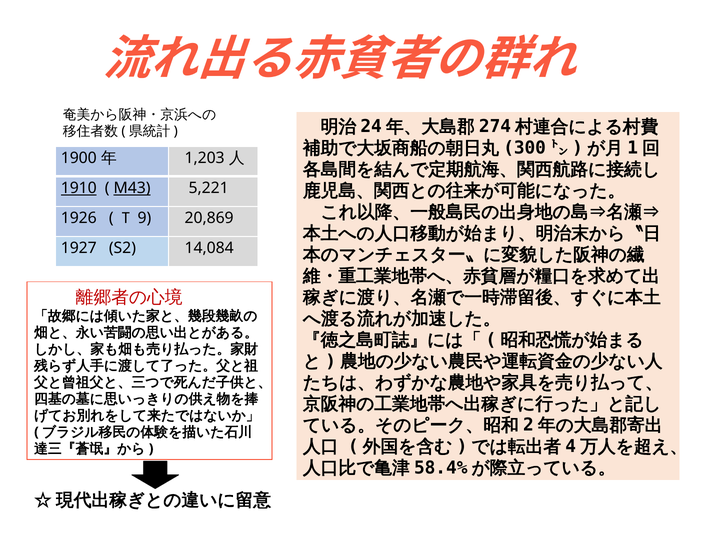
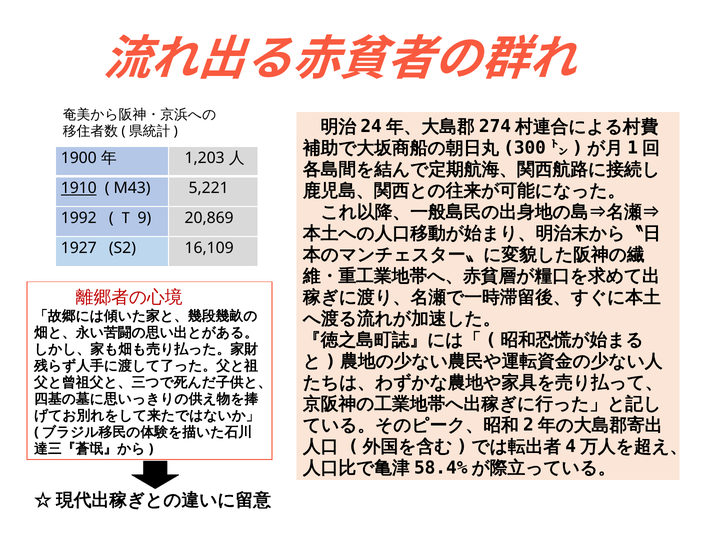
M43 underline: present -> none
1926: 1926 -> 1992
14,084: 14,084 -> 16,109
